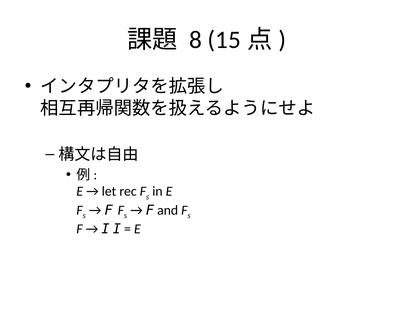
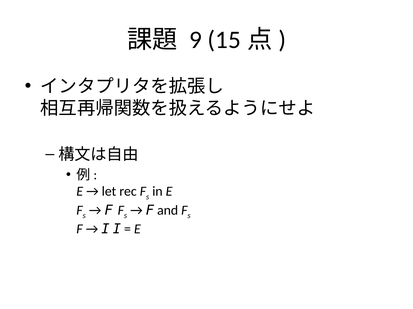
8: 8 -> 9
